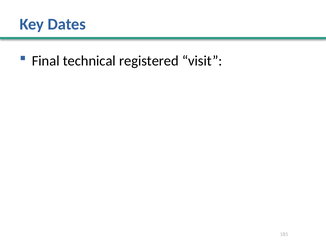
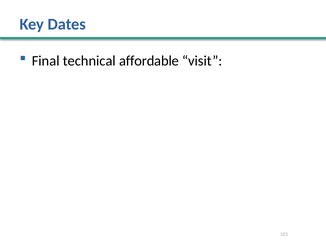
registered: registered -> affordable
